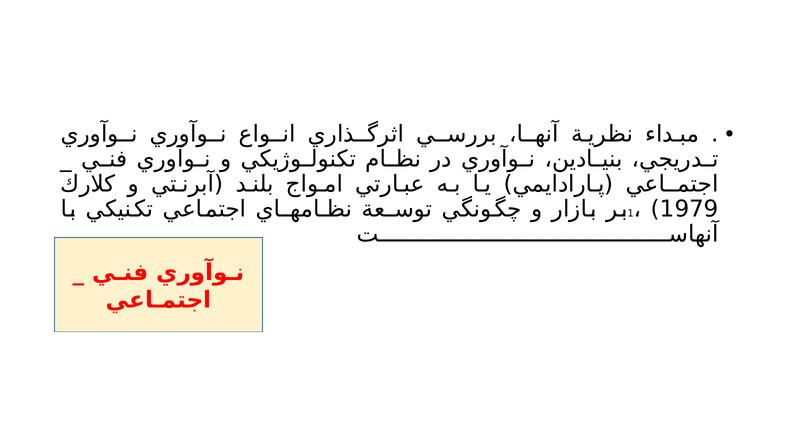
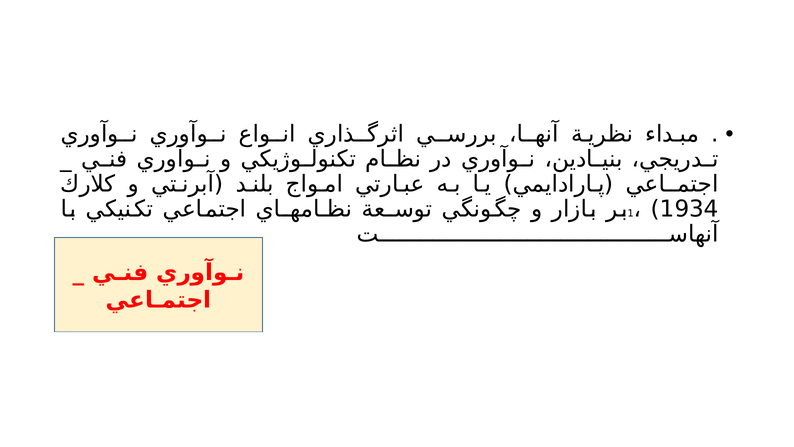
1979: 1979 -> 1934
